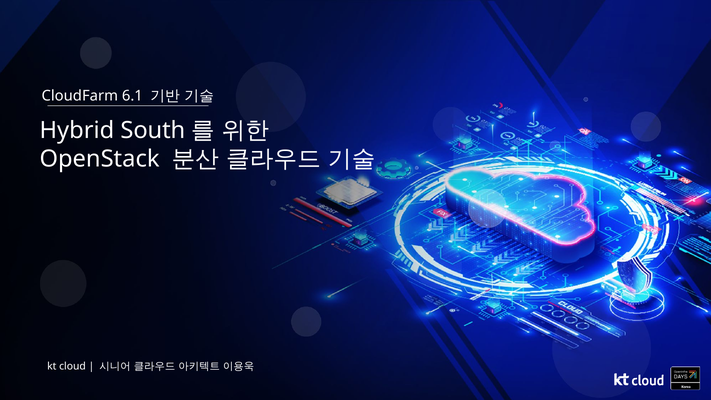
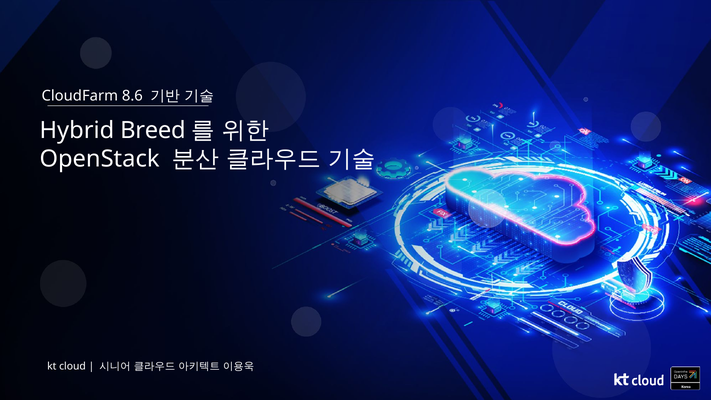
6.1: 6.1 -> 8.6
South: South -> Breed
